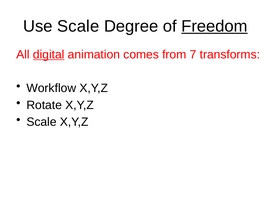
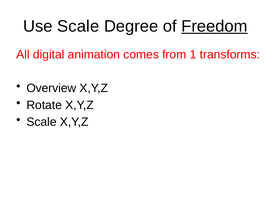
digital underline: present -> none
7: 7 -> 1
Workflow: Workflow -> Overview
